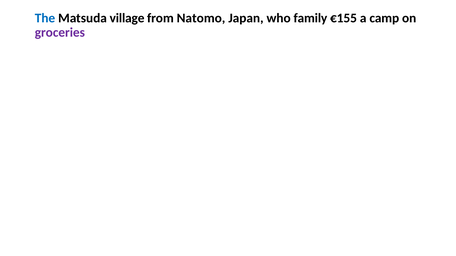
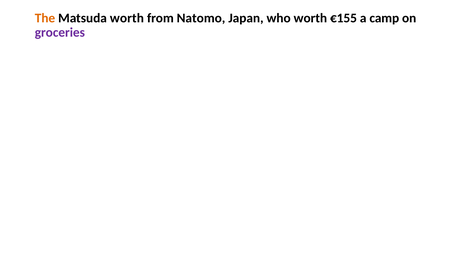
The colour: blue -> orange
Matsuda village: village -> worth
who family: family -> worth
